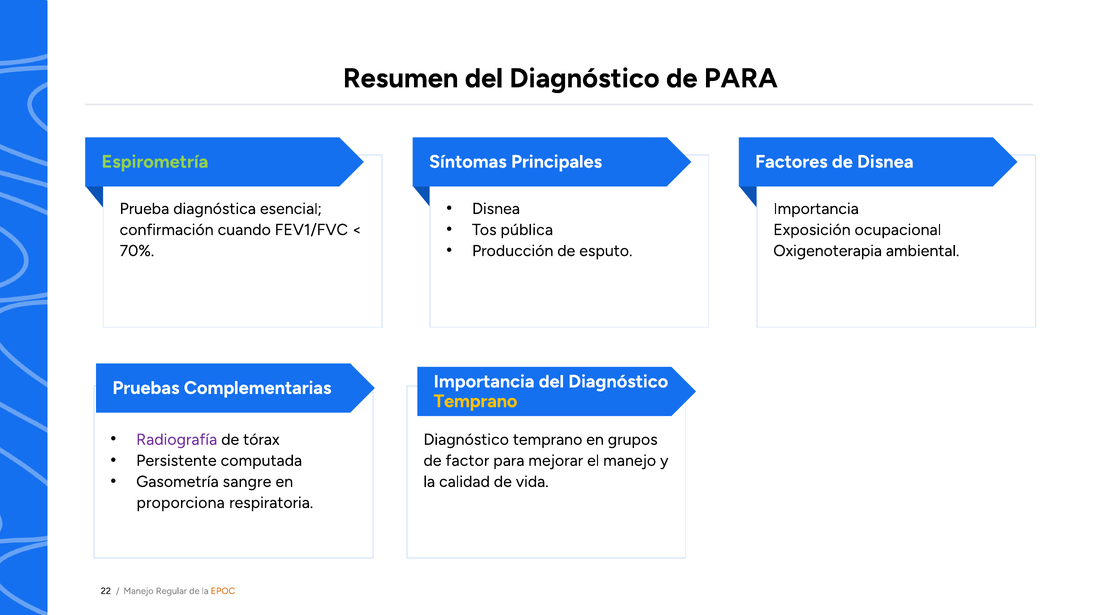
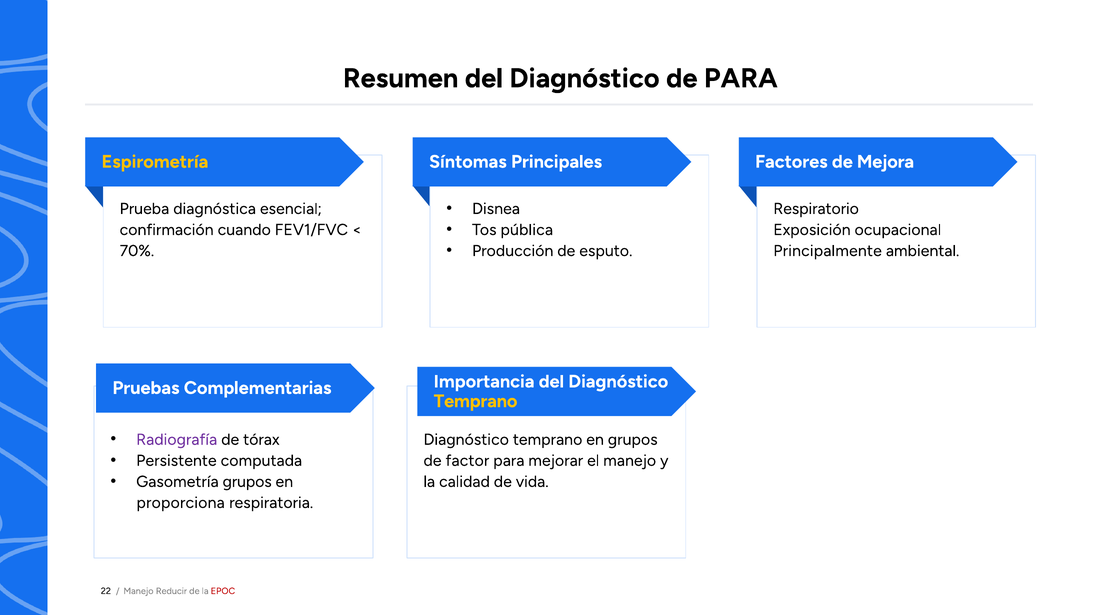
Espirometría colour: light green -> yellow
de Disnea: Disnea -> Mejora
Importancia at (816, 209): Importancia -> Respiratorio
Oxigenoterapia: Oxigenoterapia -> Principalmente
Gasometría sangre: sangre -> grupos
Regular: Regular -> Reducir
EPOC colour: orange -> red
